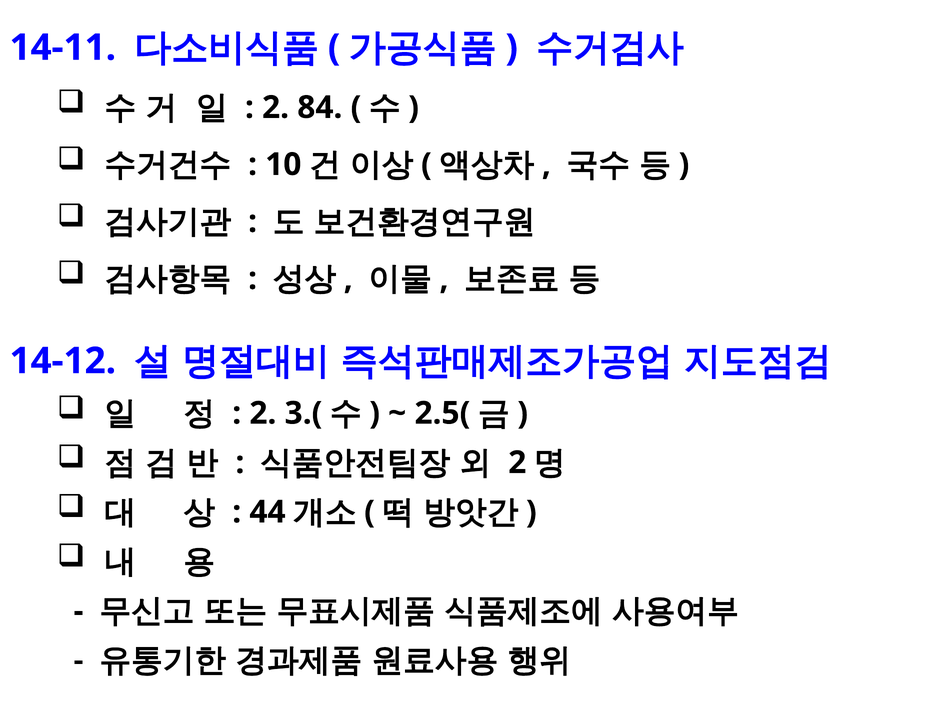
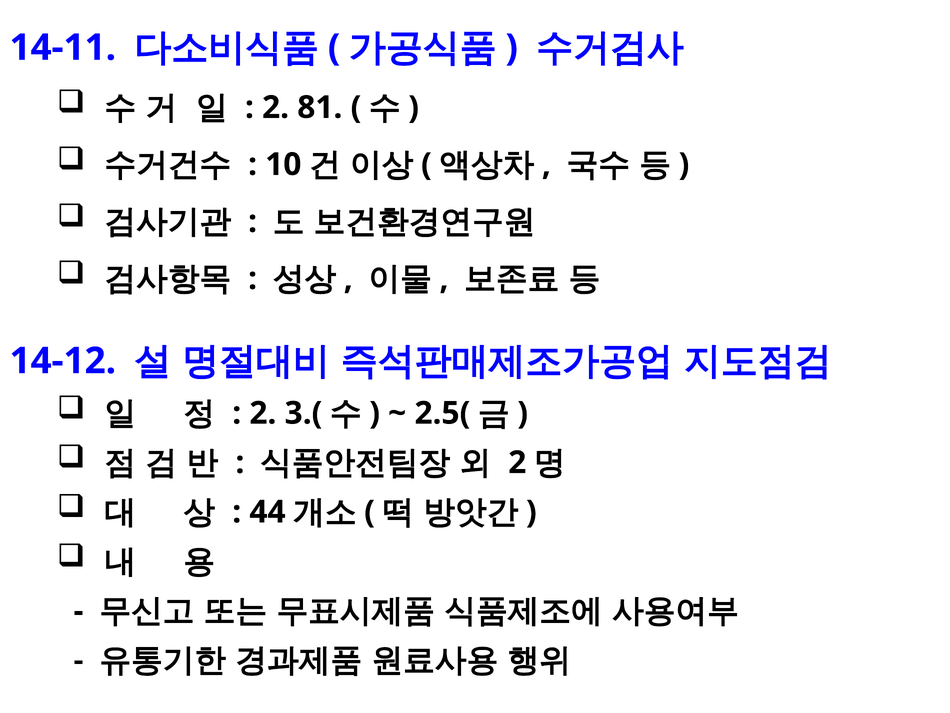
84: 84 -> 81
